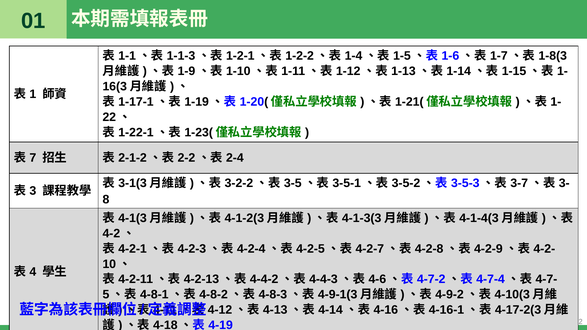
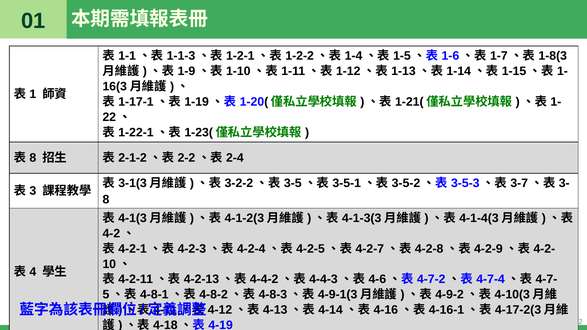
7 at (33, 158): 7 -> 8
